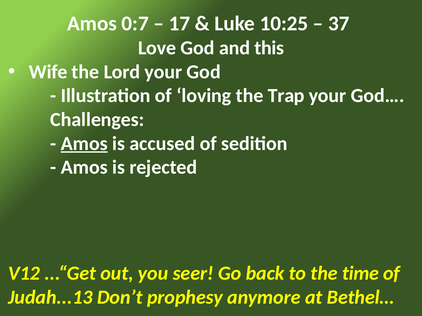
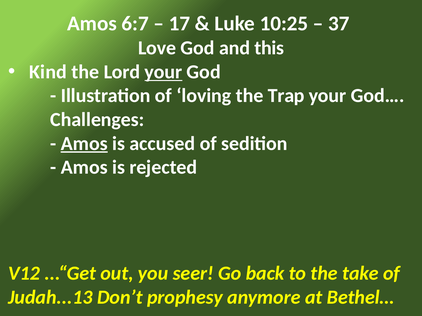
0:7: 0:7 -> 6:7
Wife: Wife -> Kind
your at (163, 72) underline: none -> present
time: time -> take
